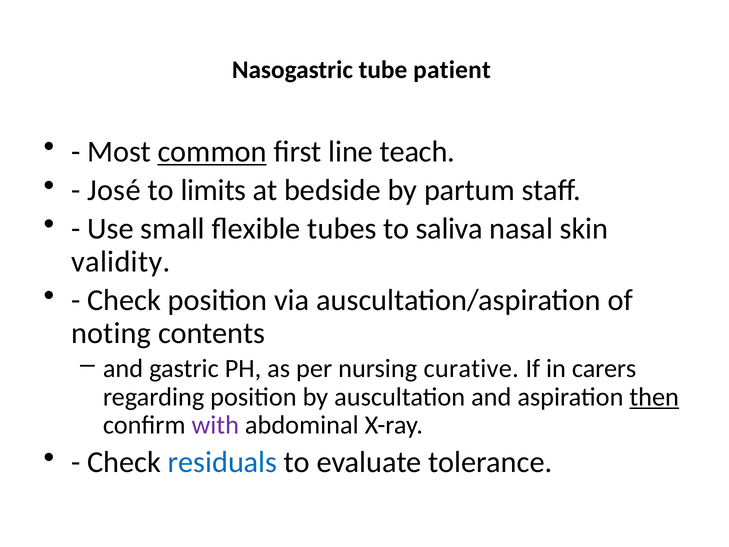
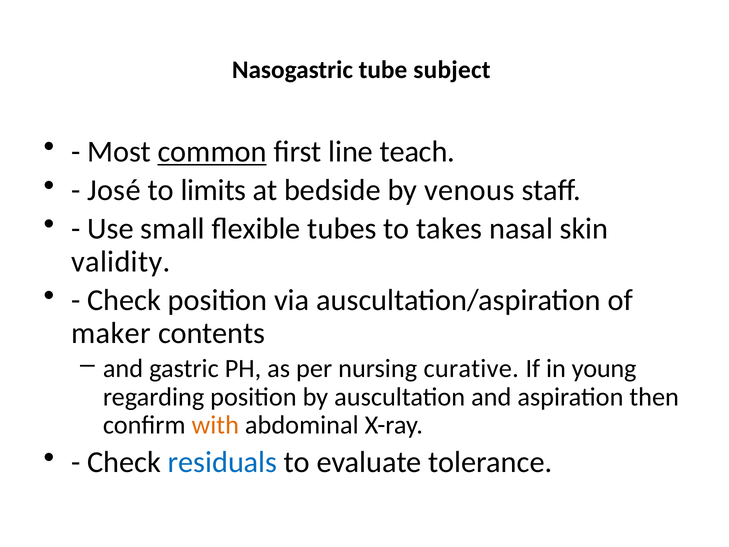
patient: patient -> subject
partum: partum -> venous
saliva: saliva -> takes
noting: noting -> maker
carers: carers -> young
then underline: present -> none
with colour: purple -> orange
